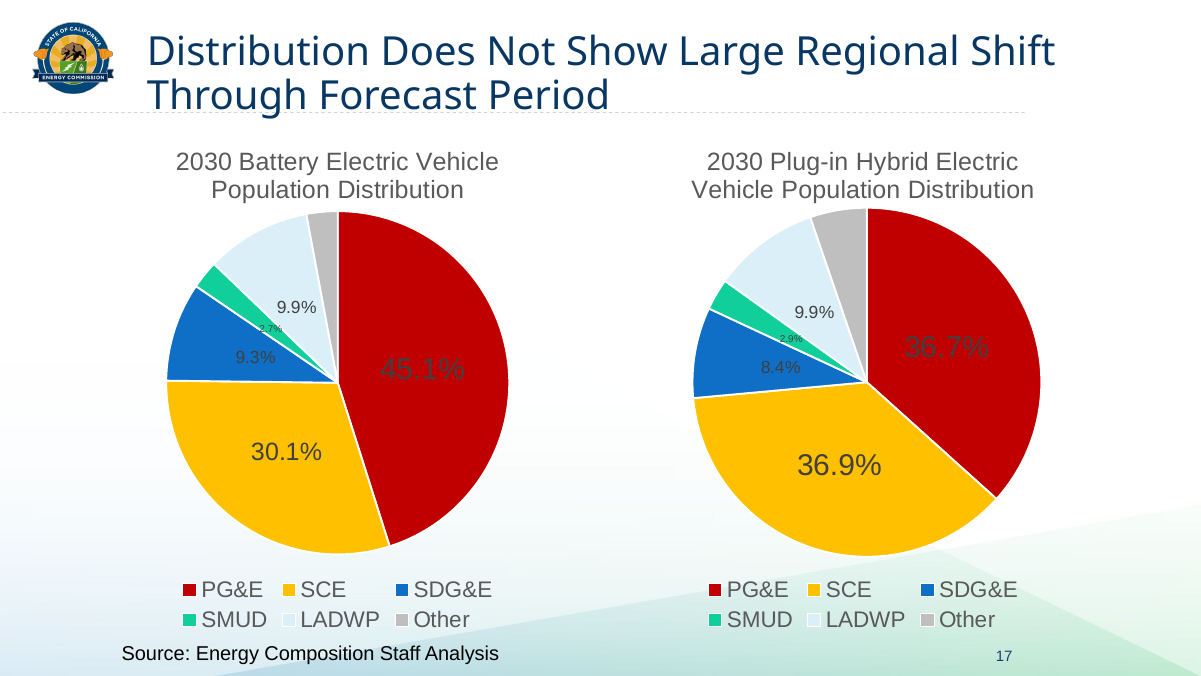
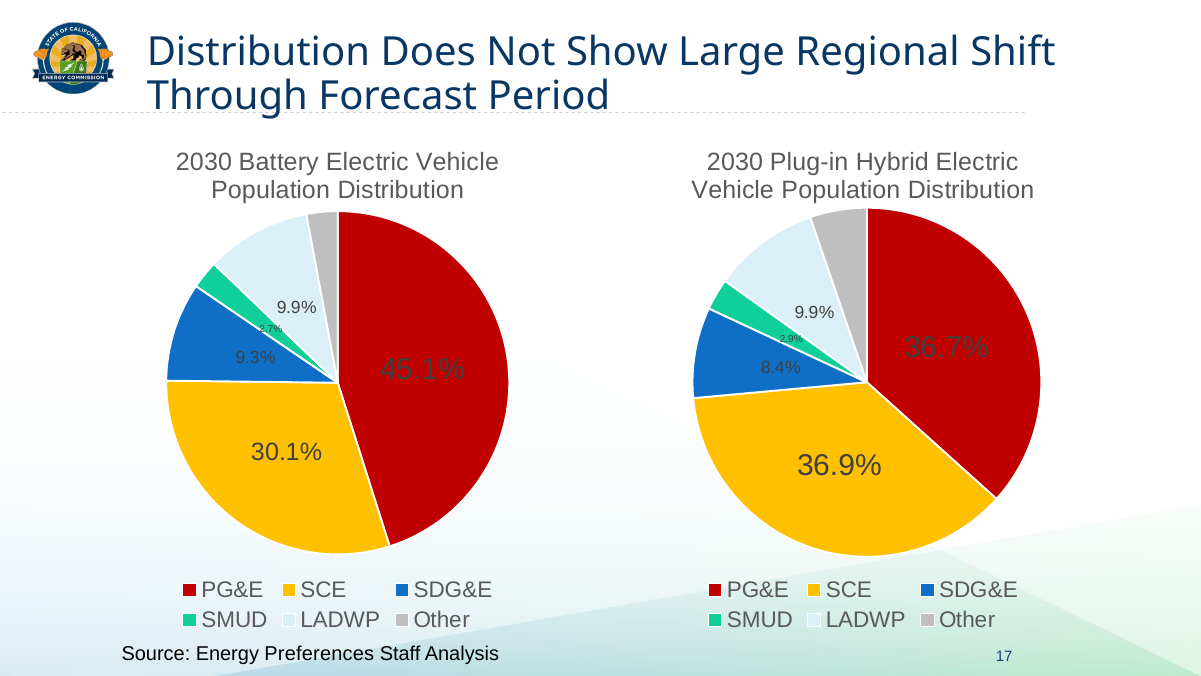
Composition: Composition -> Preferences
